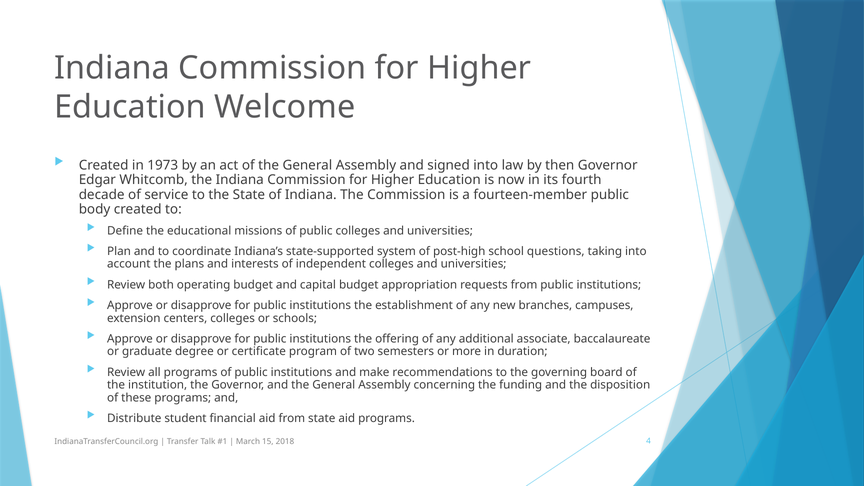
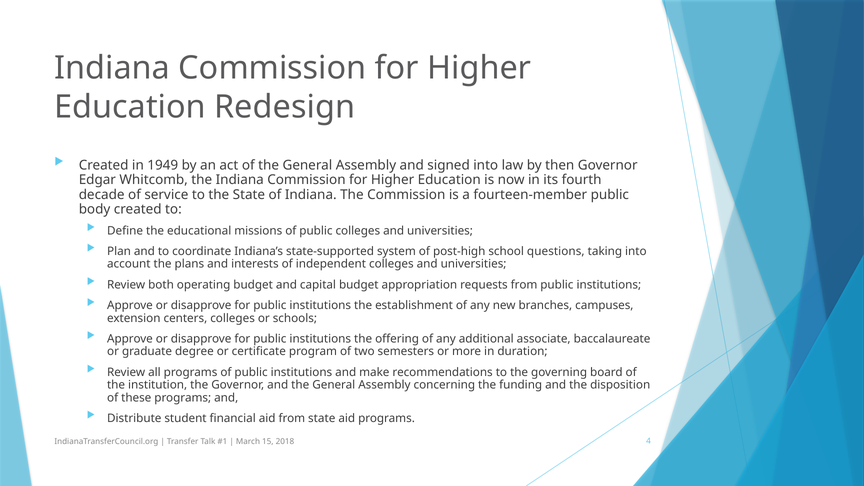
Welcome: Welcome -> Redesign
1973: 1973 -> 1949
